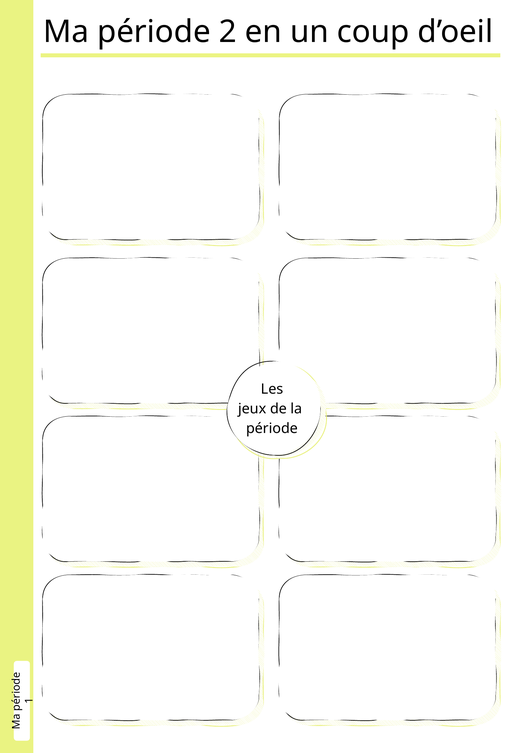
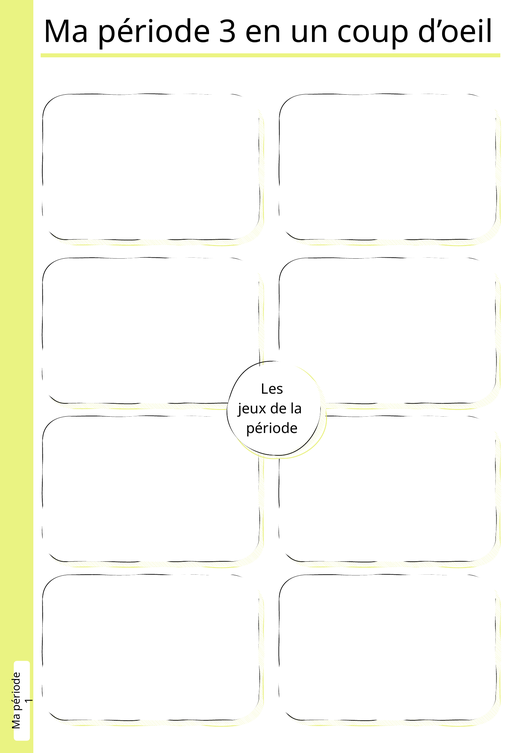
2: 2 -> 3
